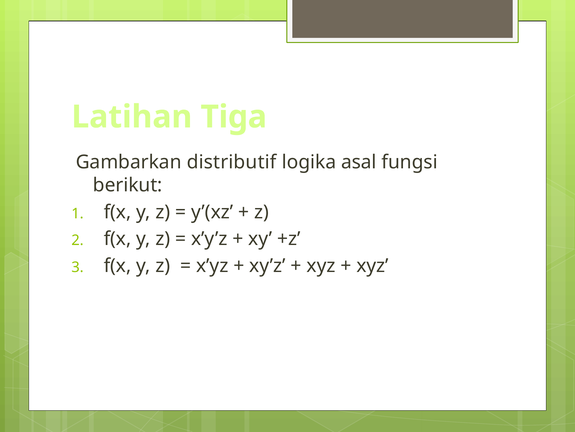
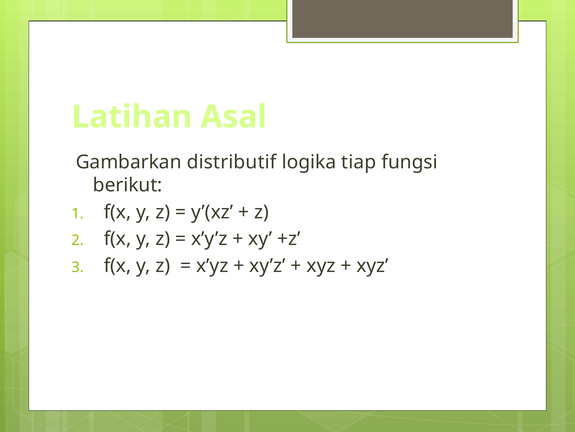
Tiga: Tiga -> Asal
asal: asal -> tiap
